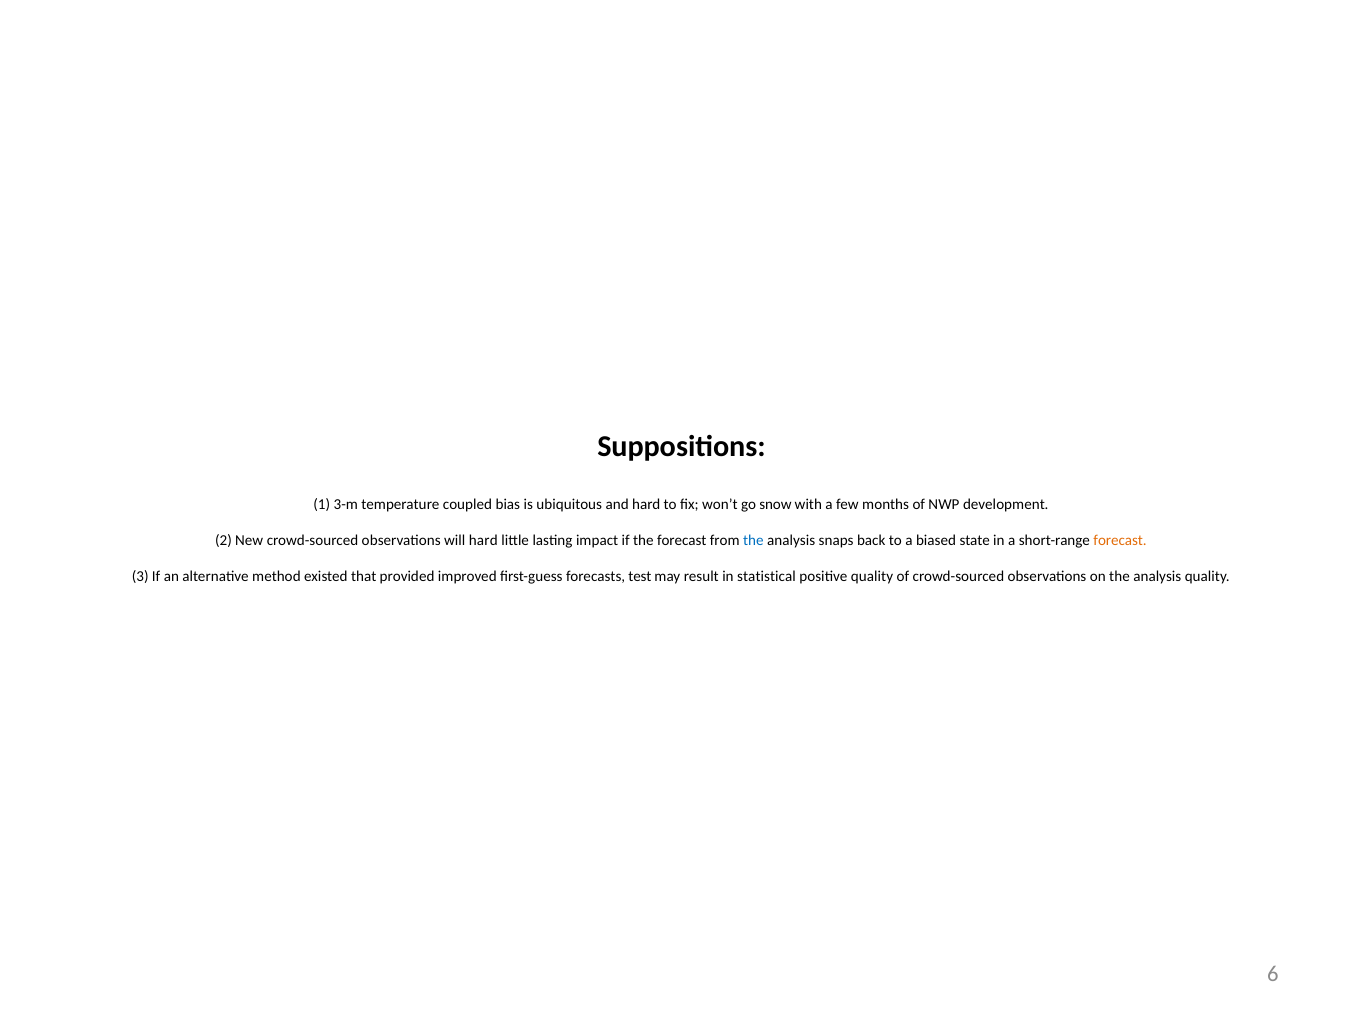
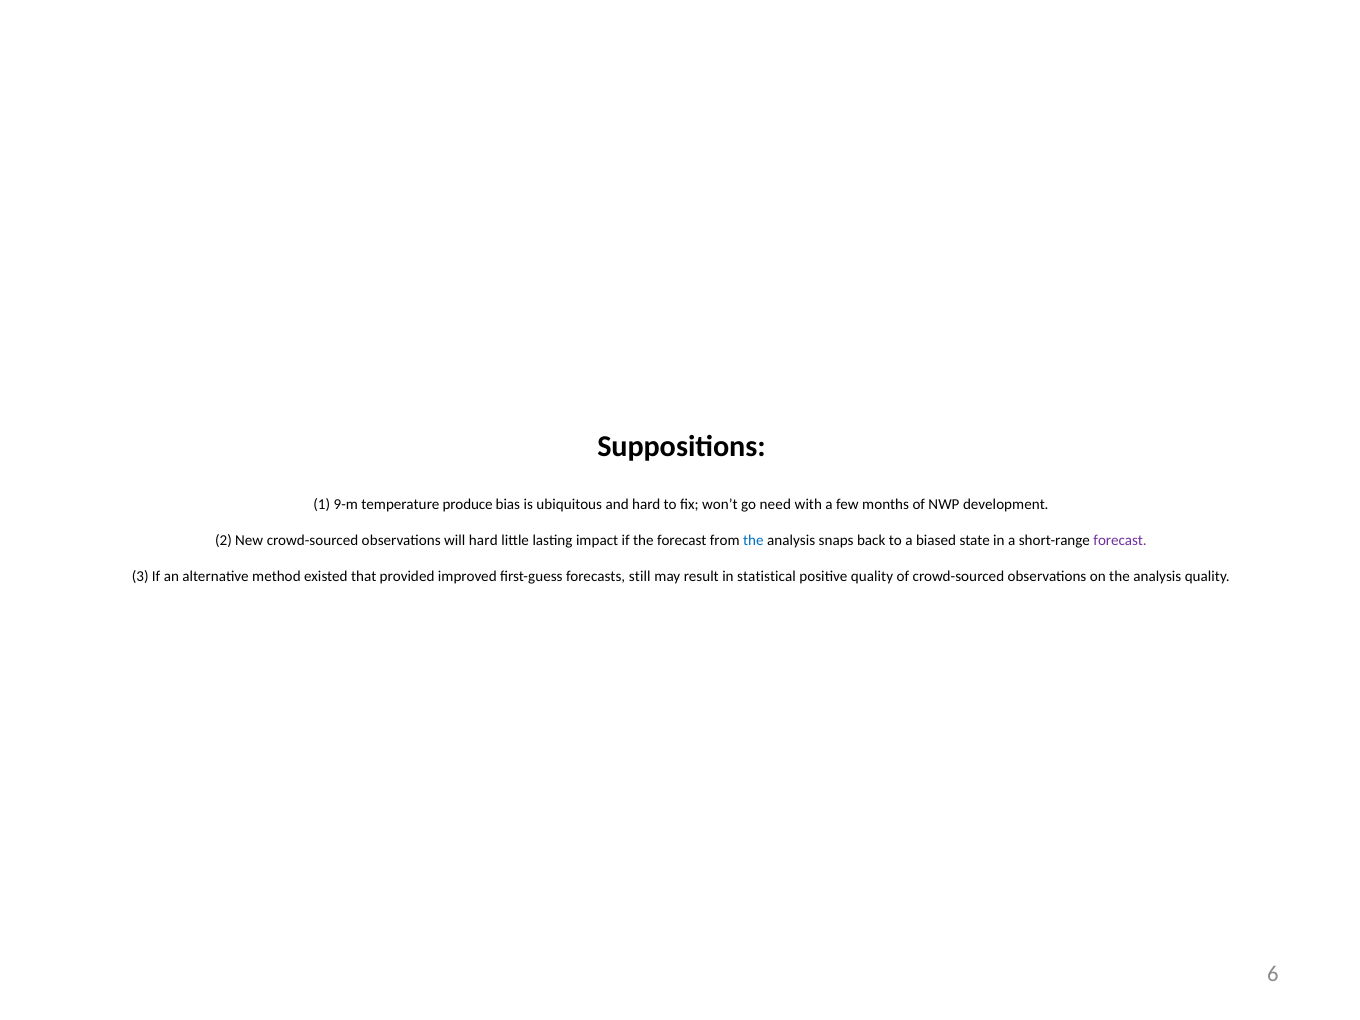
3-m: 3-m -> 9-m
coupled: coupled -> produce
snow: snow -> need
forecast at (1120, 541) colour: orange -> purple
test: test -> still
